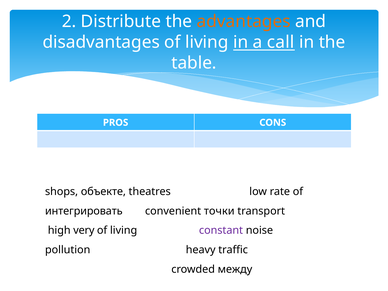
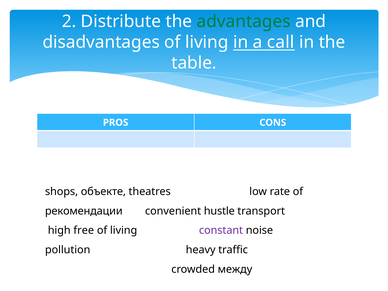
advantages colour: orange -> green
интегрировать: интегрировать -> рекомендации
точки: точки -> hustle
very: very -> free
